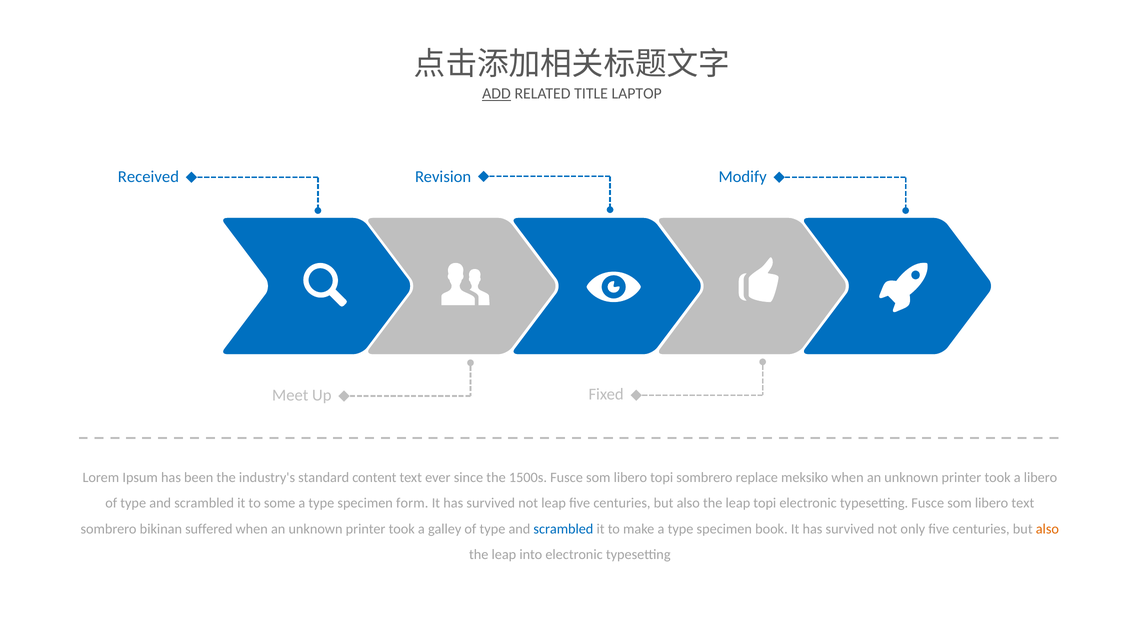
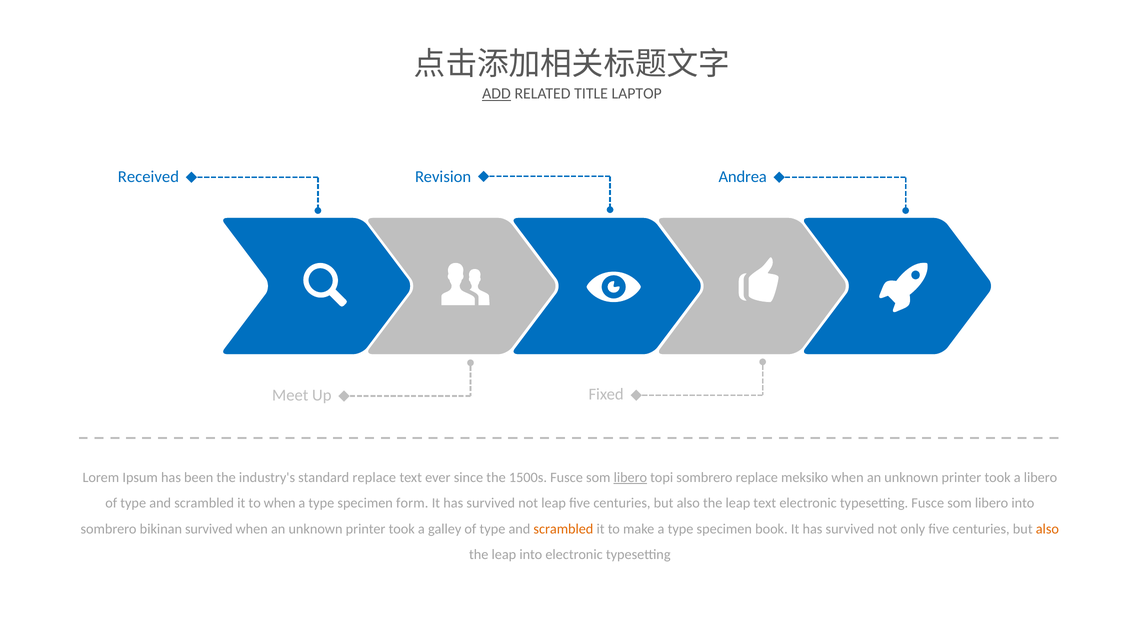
Modify: Modify -> Andrea
standard content: content -> replace
libero at (630, 477) underline: none -> present
to some: some -> when
leap topi: topi -> text
libero text: text -> into
bikinan suffered: suffered -> survived
scrambled at (563, 528) colour: blue -> orange
